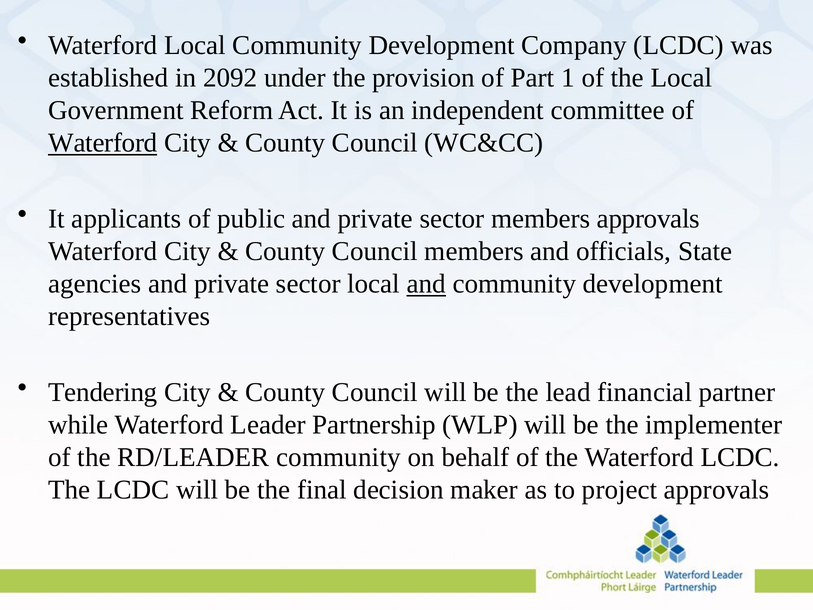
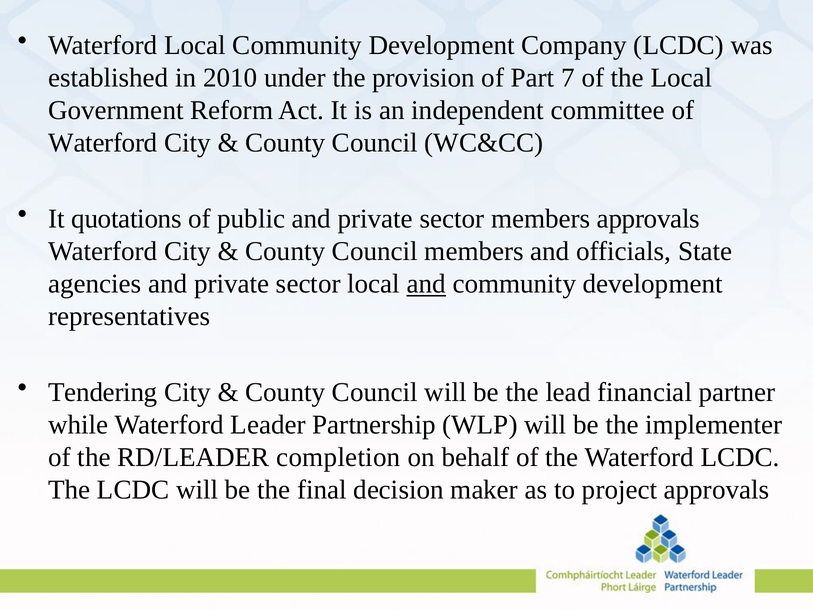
2092: 2092 -> 2010
1: 1 -> 7
Waterford at (103, 143) underline: present -> none
applicants: applicants -> quotations
RD/LEADER community: community -> completion
